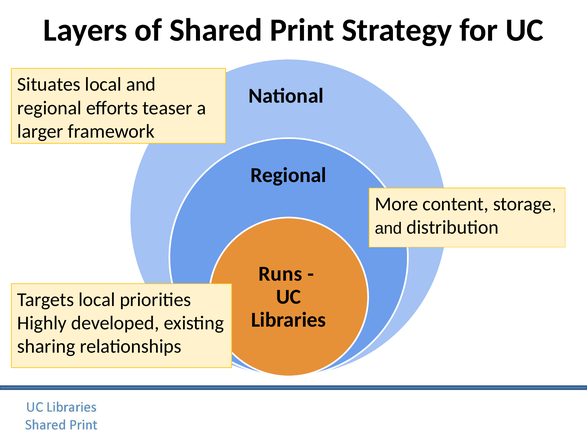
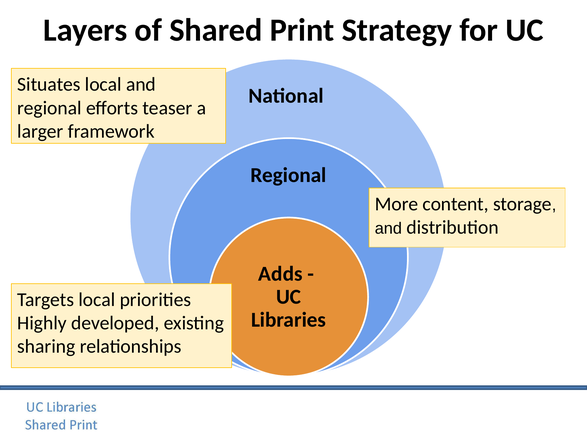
Runs: Runs -> Adds
